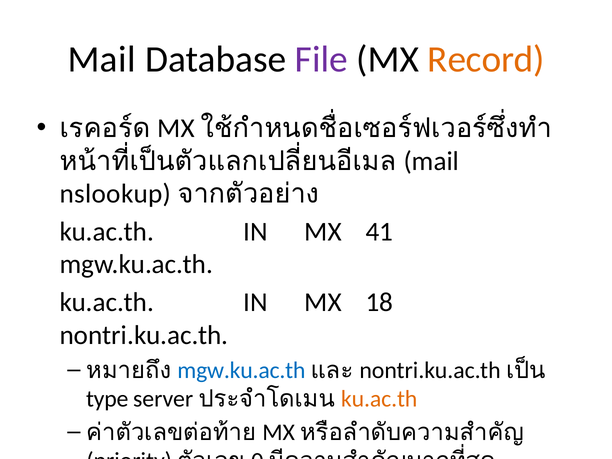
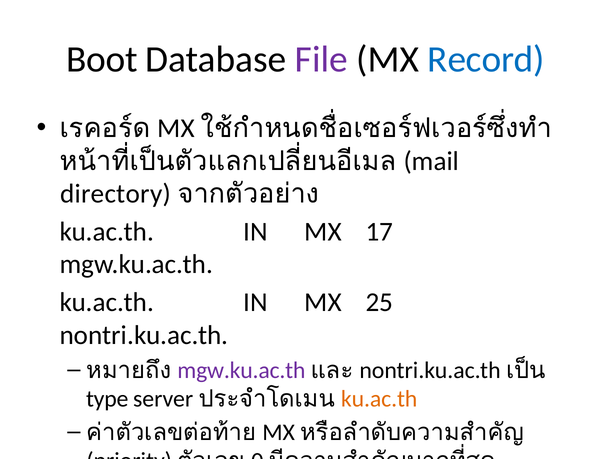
Mail at (102, 59): Mail -> Boot
Record colour: orange -> blue
nslookup: nslookup -> directory
41: 41 -> 17
18: 18 -> 25
mgw.ku.ac.th at (241, 370) colour: blue -> purple
